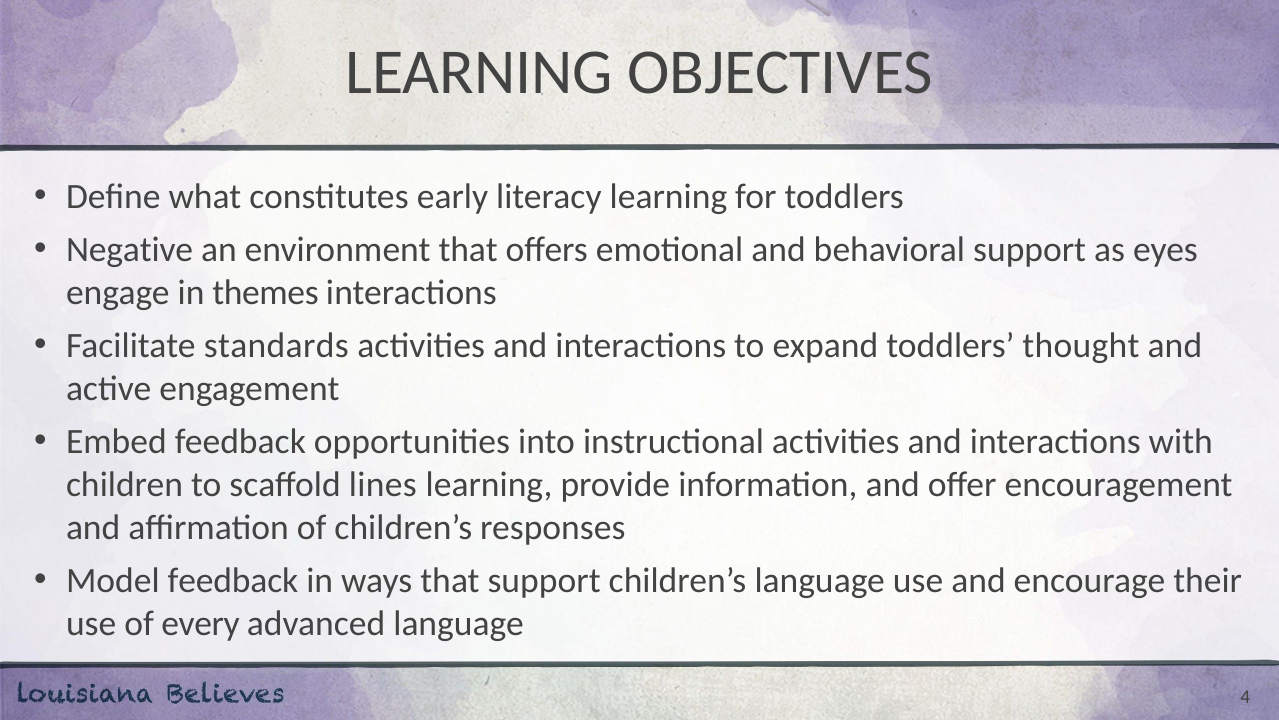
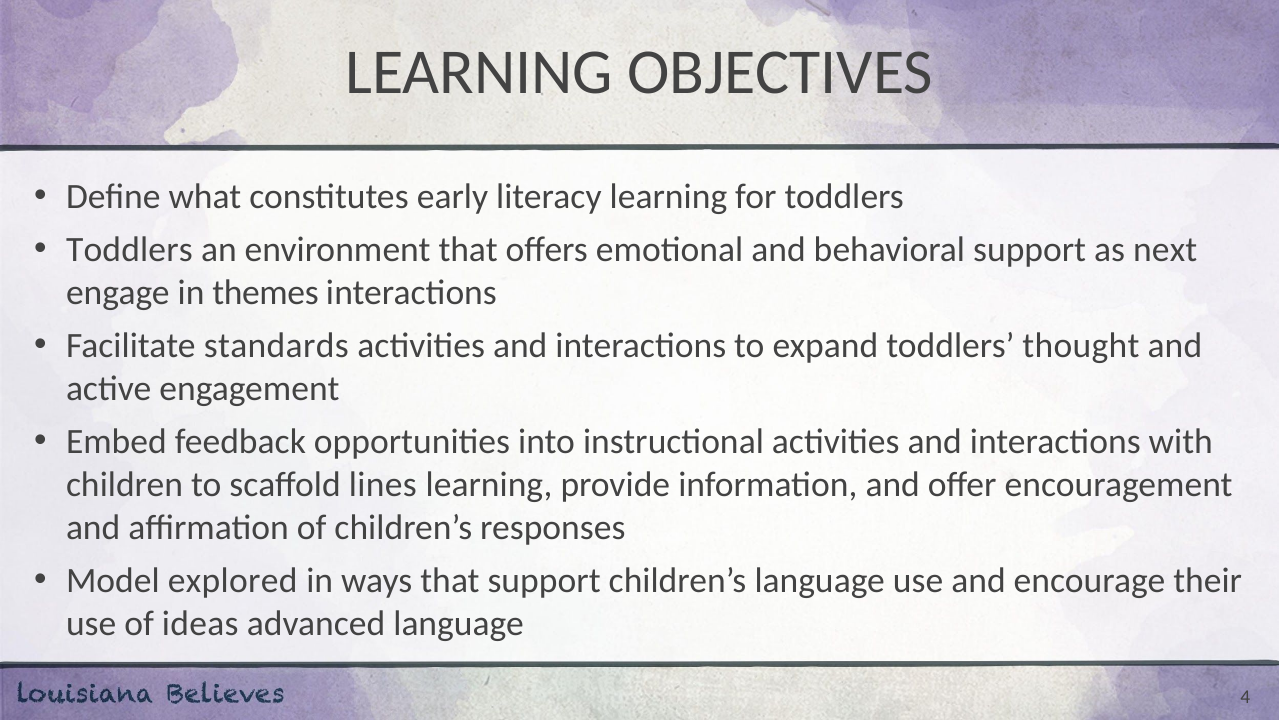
Negative at (130, 250): Negative -> Toddlers
eyes: eyes -> next
Model feedback: feedback -> explored
every: every -> ideas
